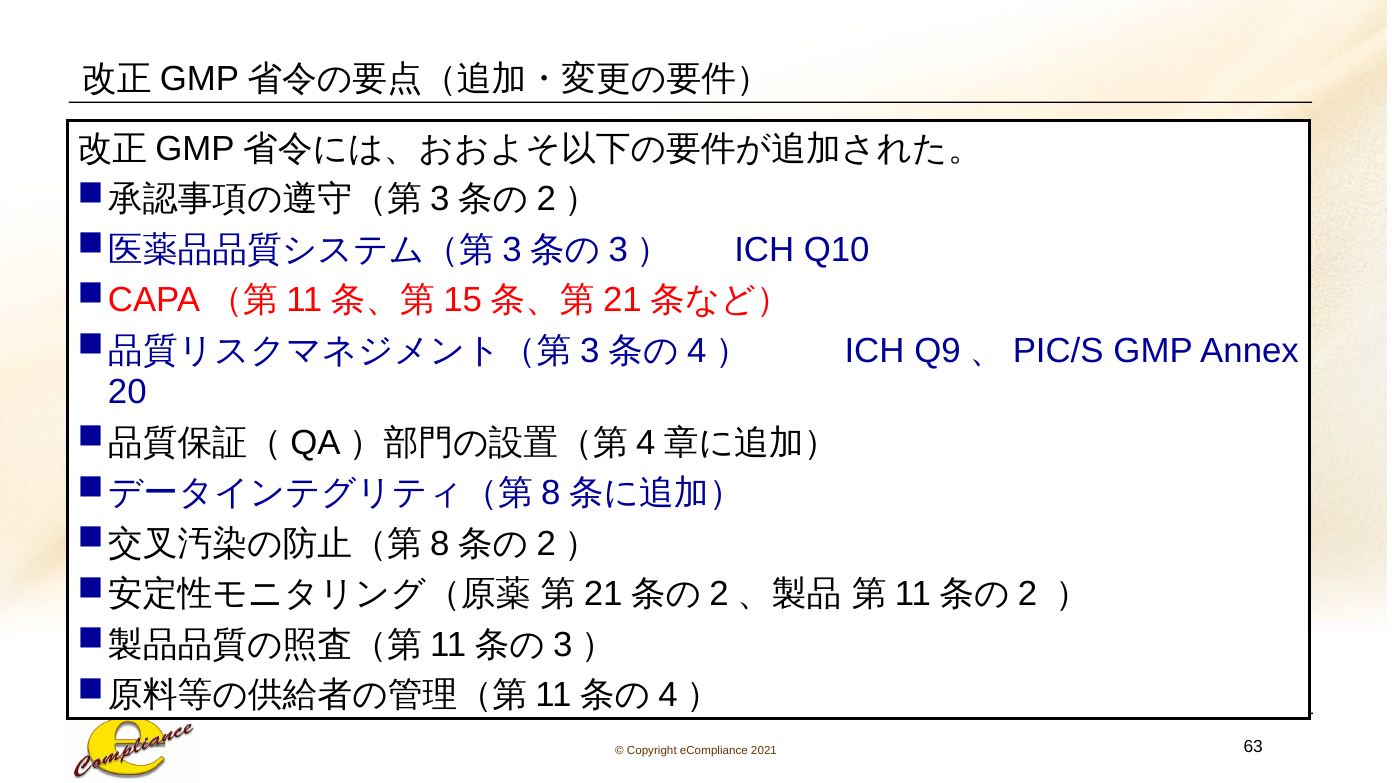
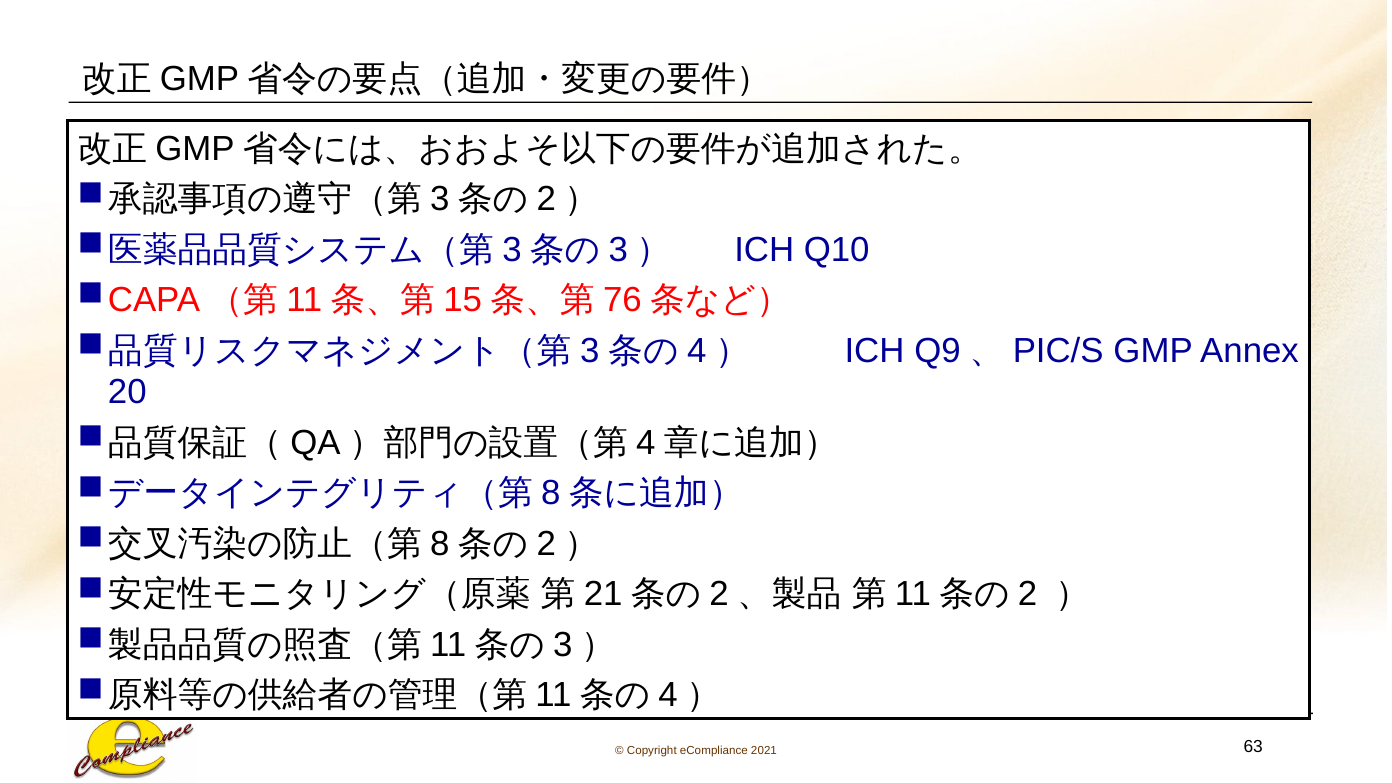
21 at (622, 300): 21 -> 76
